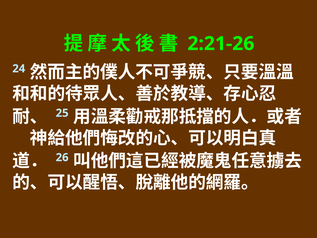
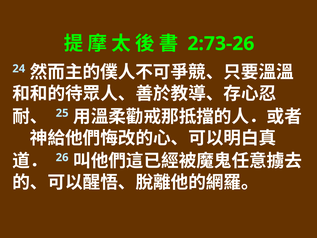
2:21-26: 2:21-26 -> 2:73-26
